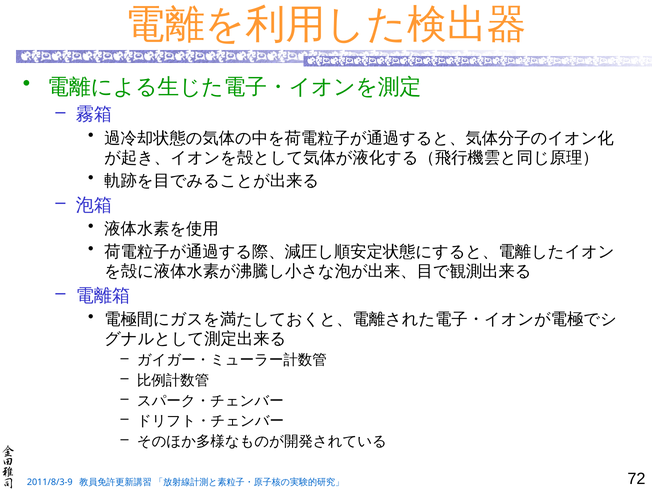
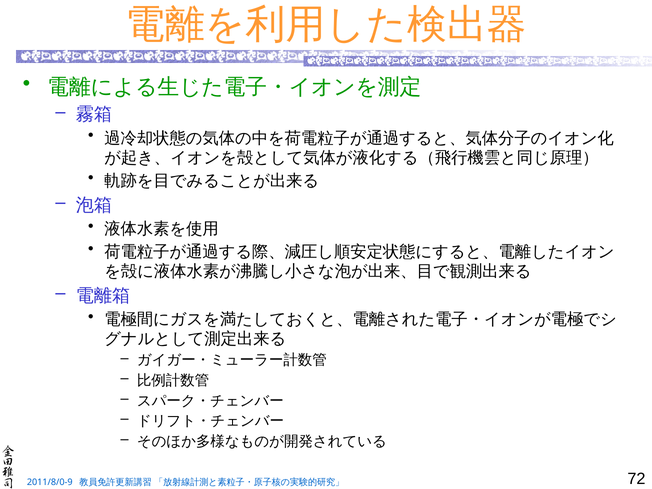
2011/8/3-9: 2011/8/3-9 -> 2011/8/0-9
